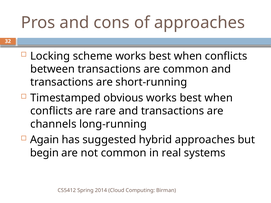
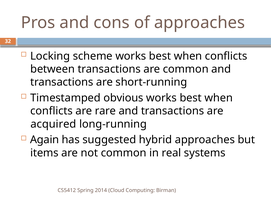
channels: channels -> acquired
begin: begin -> items
